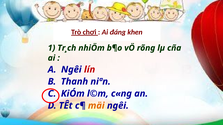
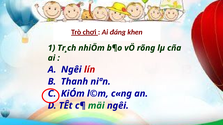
mäi colour: orange -> green
